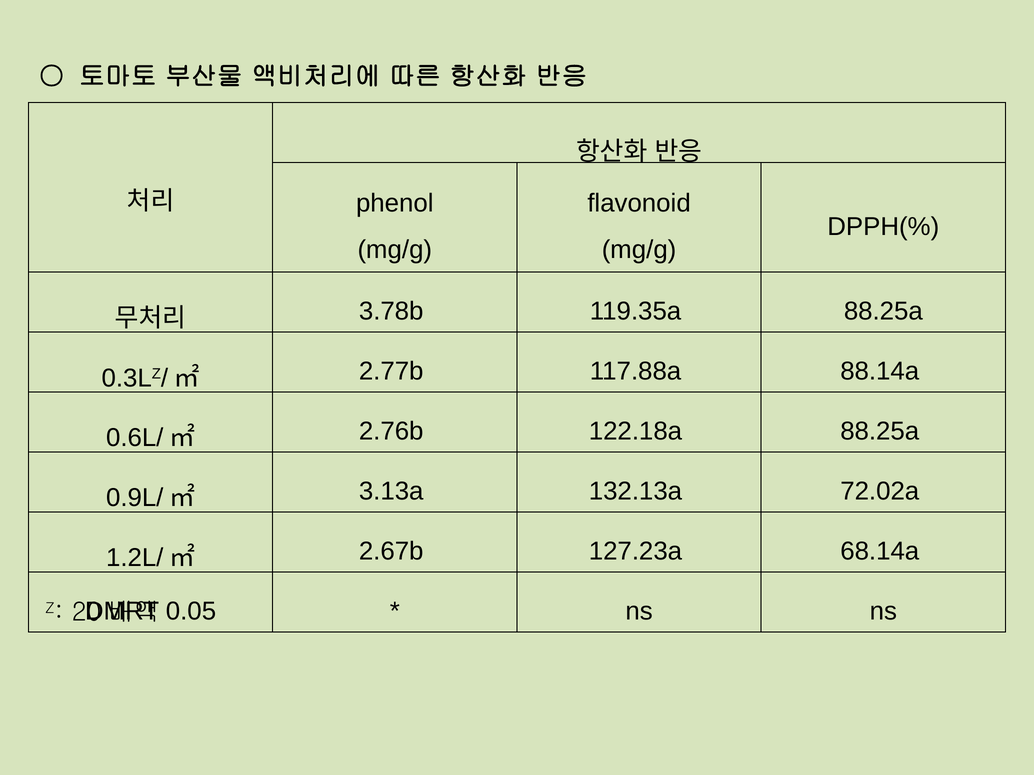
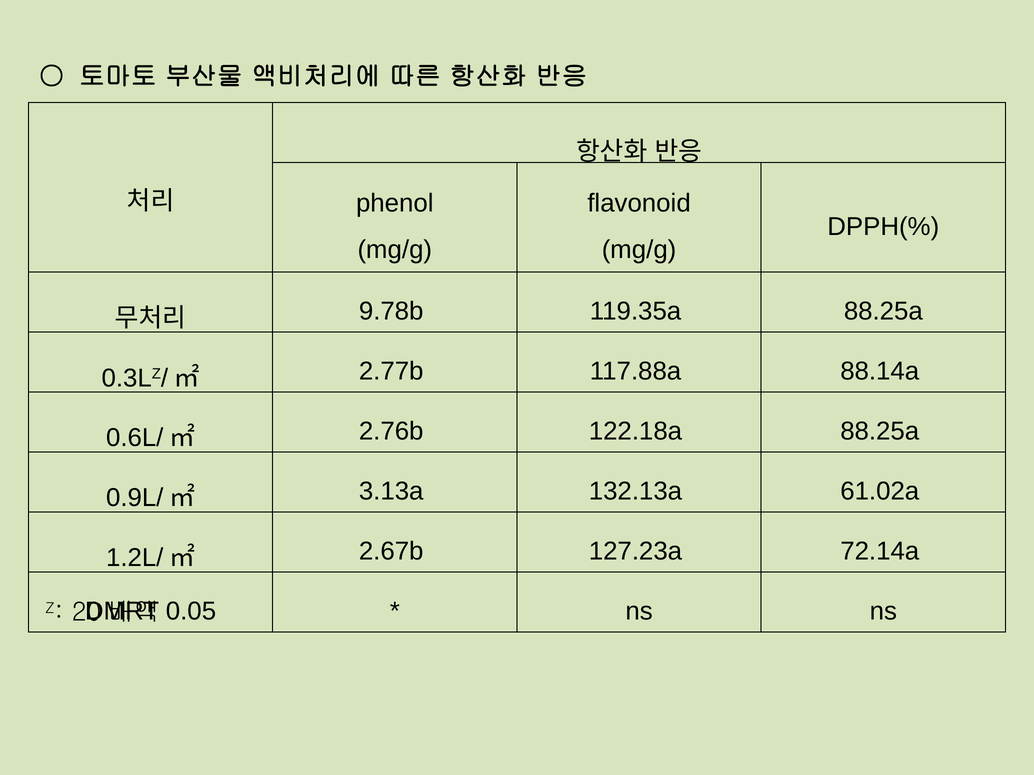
3.78b: 3.78b -> 9.78b
72.02a: 72.02a -> 61.02a
68.14a: 68.14a -> 72.14a
